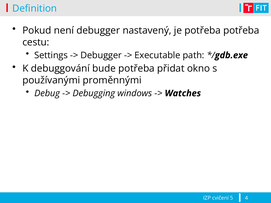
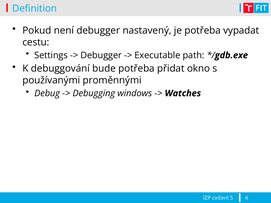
potřeba potřeba: potřeba -> vypadat
